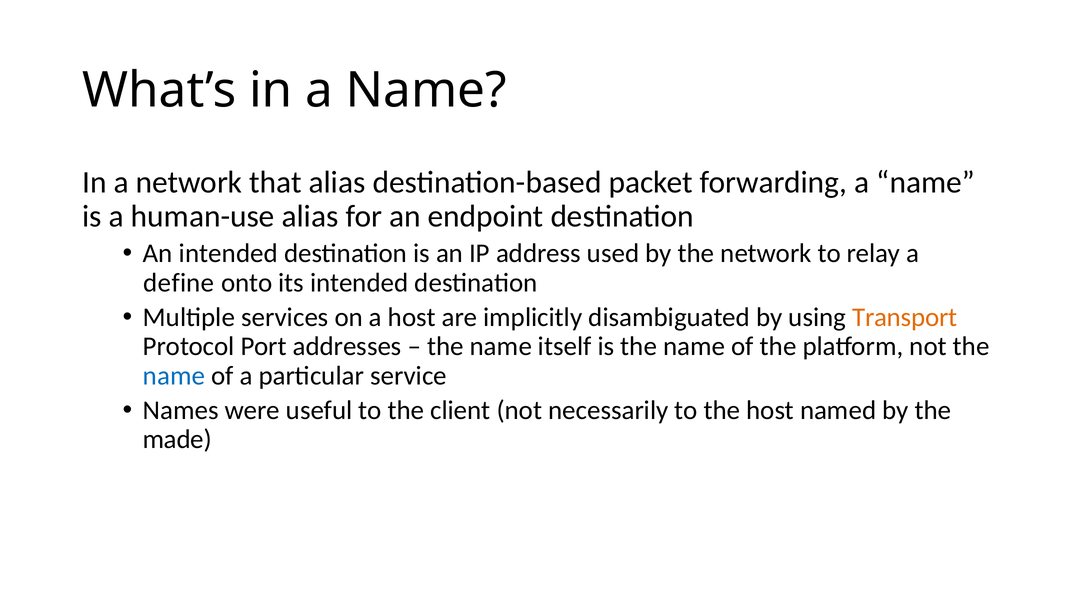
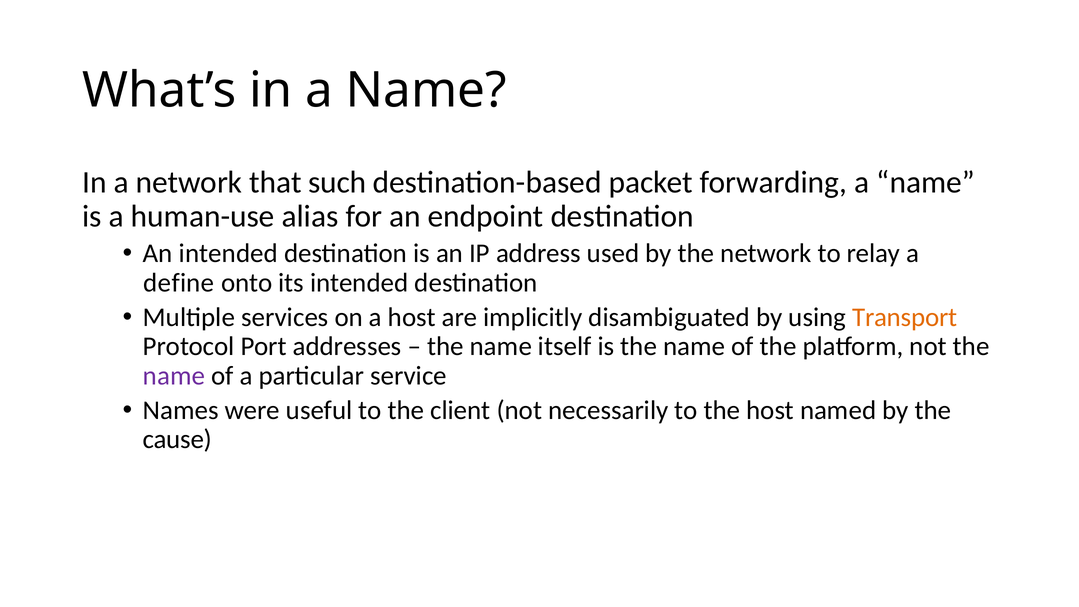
that alias: alias -> such
name at (174, 376) colour: blue -> purple
made: made -> cause
